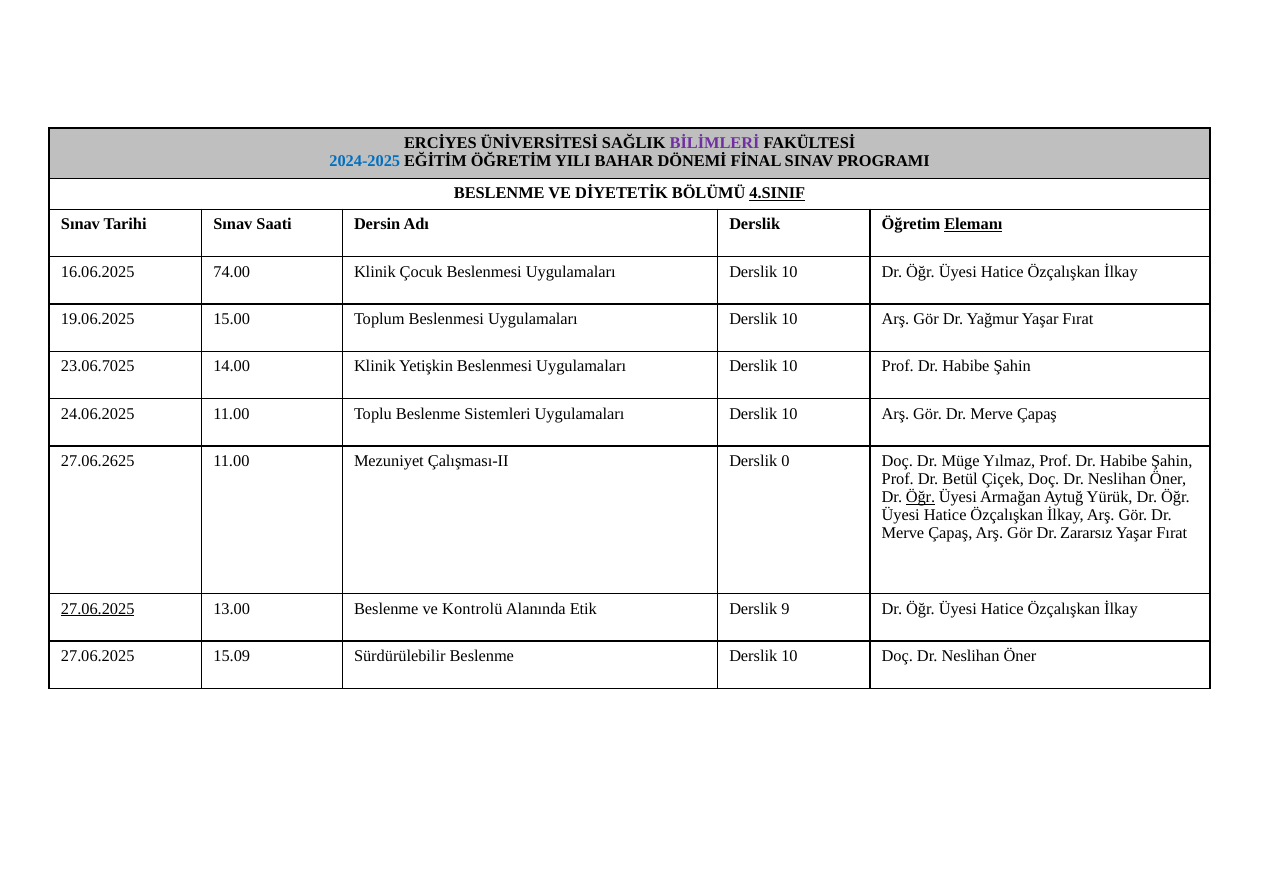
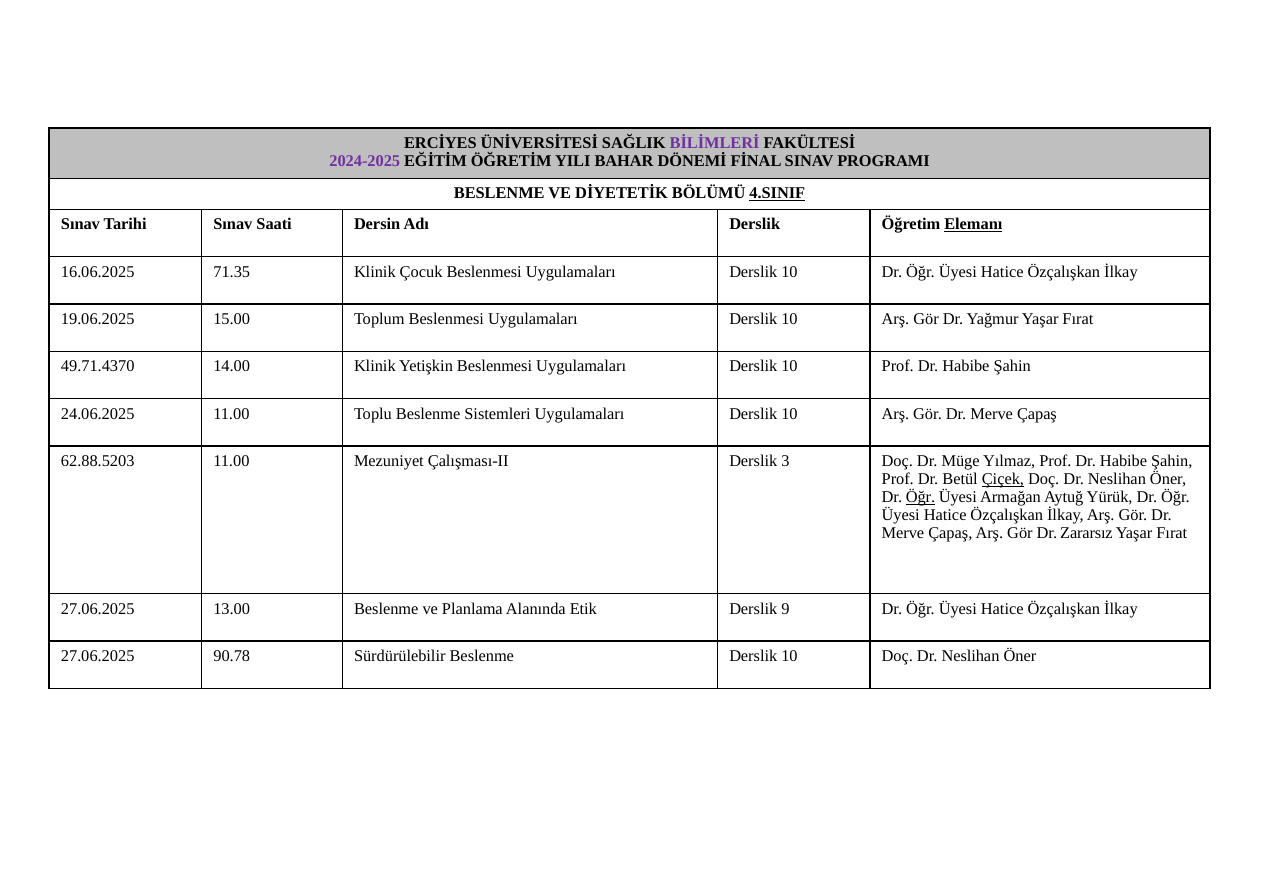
2024-2025 colour: blue -> purple
74.00: 74.00 -> 71.35
23.06.7025: 23.06.7025 -> 49.71.4370
27.06.2625: 27.06.2625 -> 62.88.5203
0: 0 -> 3
Çiçek underline: none -> present
27.06.2025 at (98, 609) underline: present -> none
Kontrolü: Kontrolü -> Planlama
15.09: 15.09 -> 90.78
